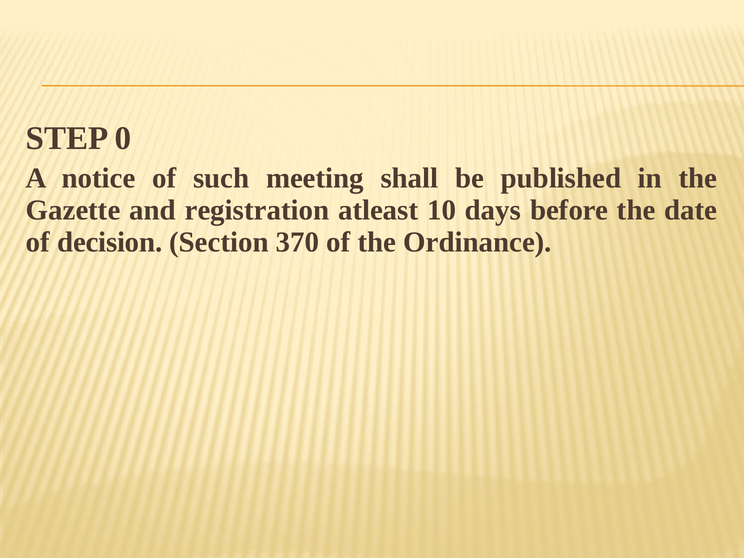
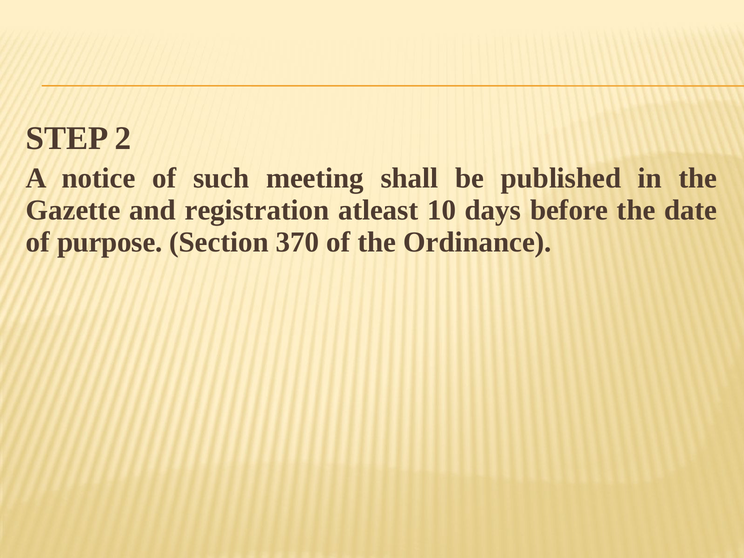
0: 0 -> 2
decision: decision -> purpose
